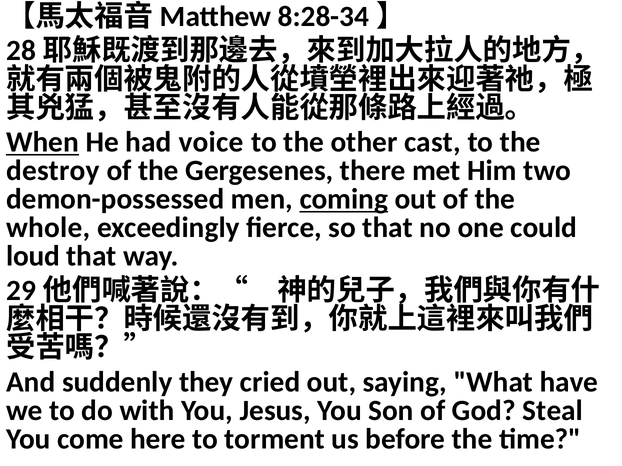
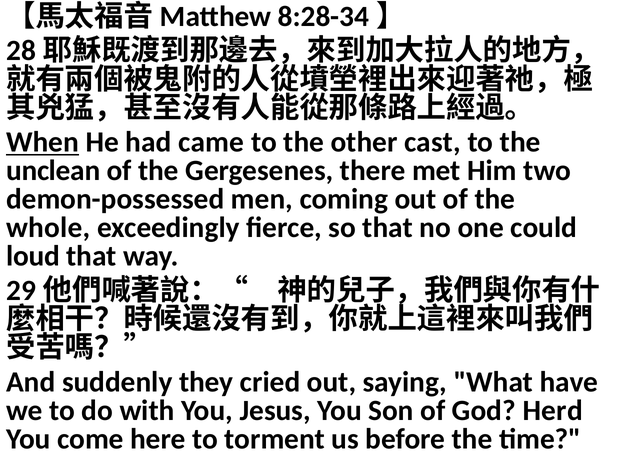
voice: voice -> came
destroy: destroy -> unclean
coming underline: present -> none
Steal: Steal -> Herd
